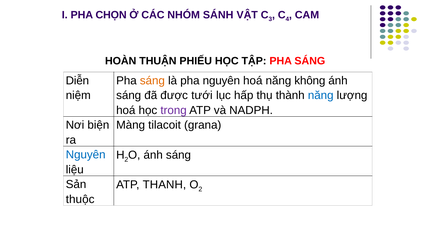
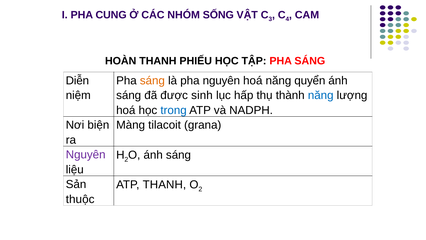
CHỌN: CHỌN -> CUNG
SÁNH: SÁNH -> SỐNG
HOÀN THUẬN: THUẬN -> THANH
không: không -> quyển
tưới: tưới -> sinh
trong colour: purple -> blue
Nguyên at (86, 155) colour: blue -> purple
